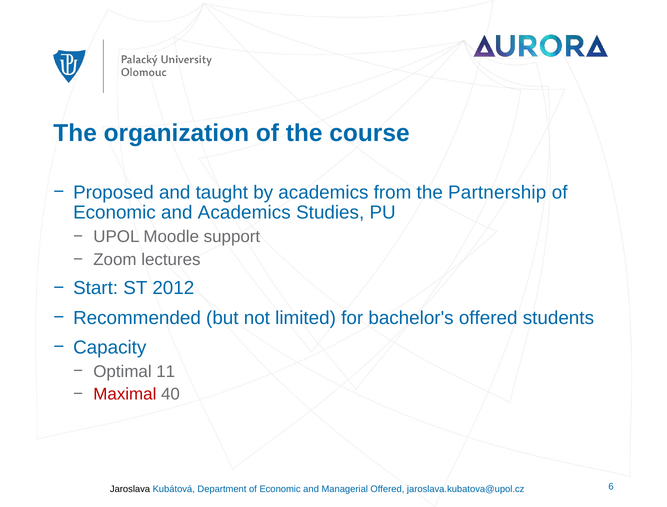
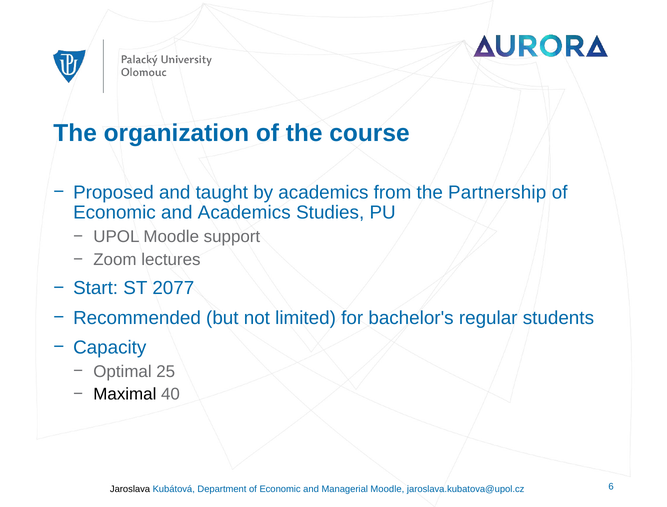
2012: 2012 -> 2077
bachelor's offered: offered -> regular
11: 11 -> 25
Maximal colour: red -> black
Managerial Offered: Offered -> Moodle
